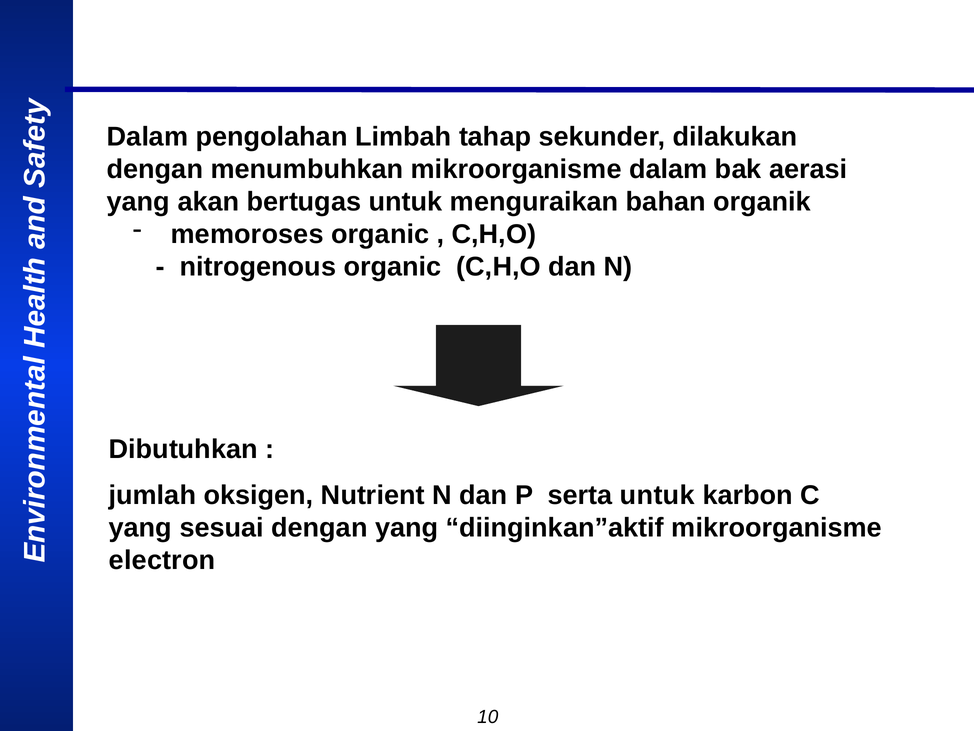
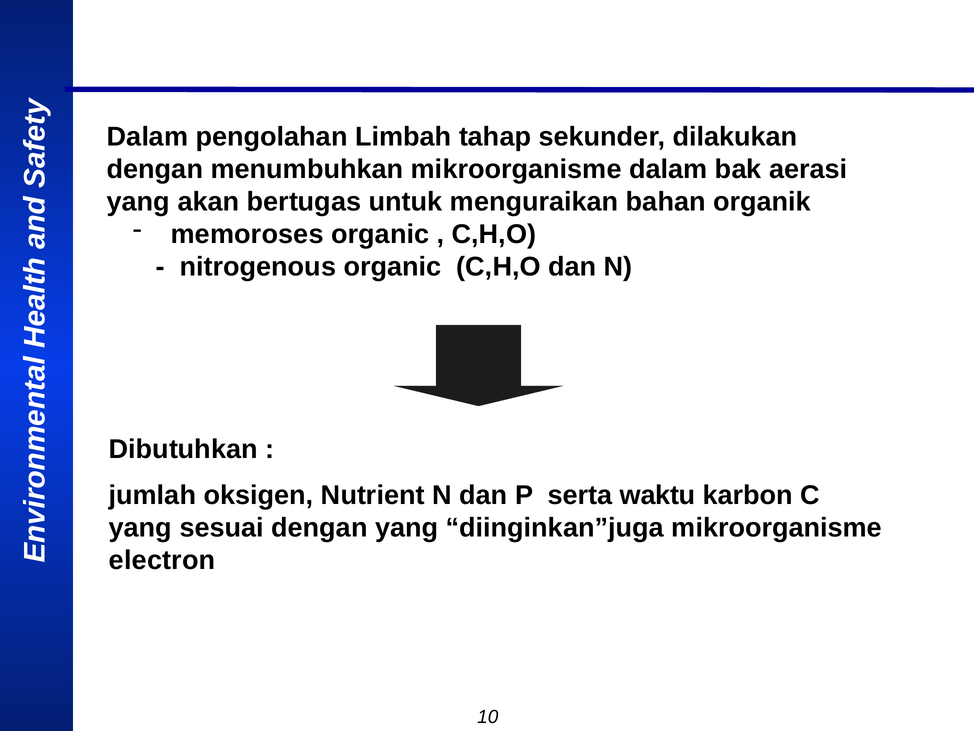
serta untuk: untuk -> waktu
diinginkan”aktif: diinginkan”aktif -> diinginkan”juga
